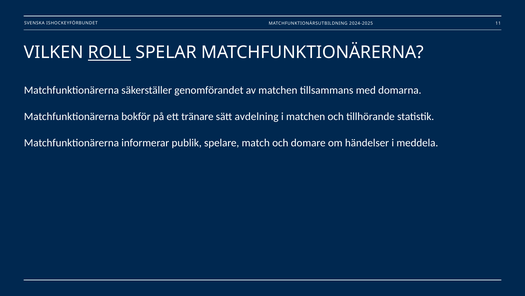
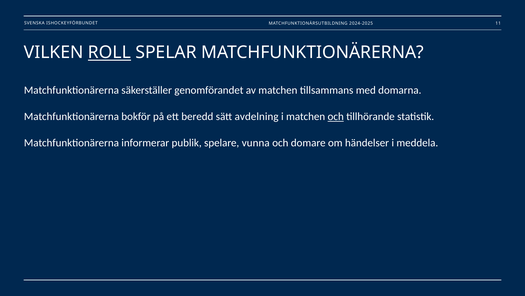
tränare: tränare -> beredd
och at (336, 116) underline: none -> present
match: match -> vunna
